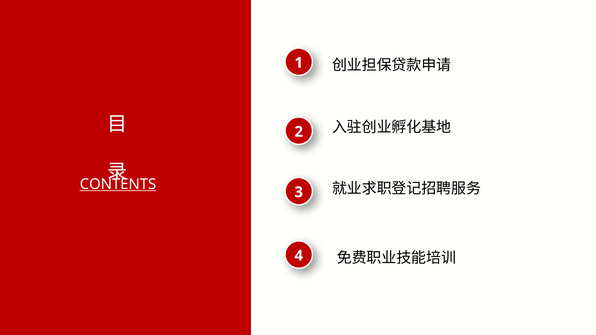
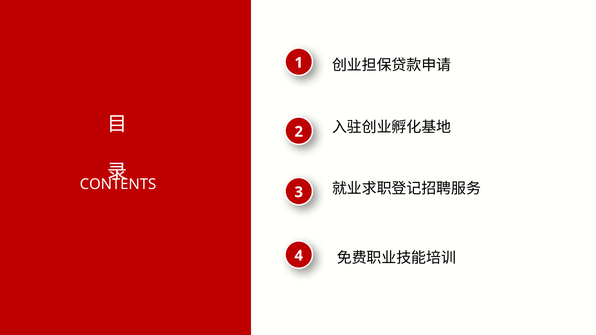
CONTENTS underline: present -> none
